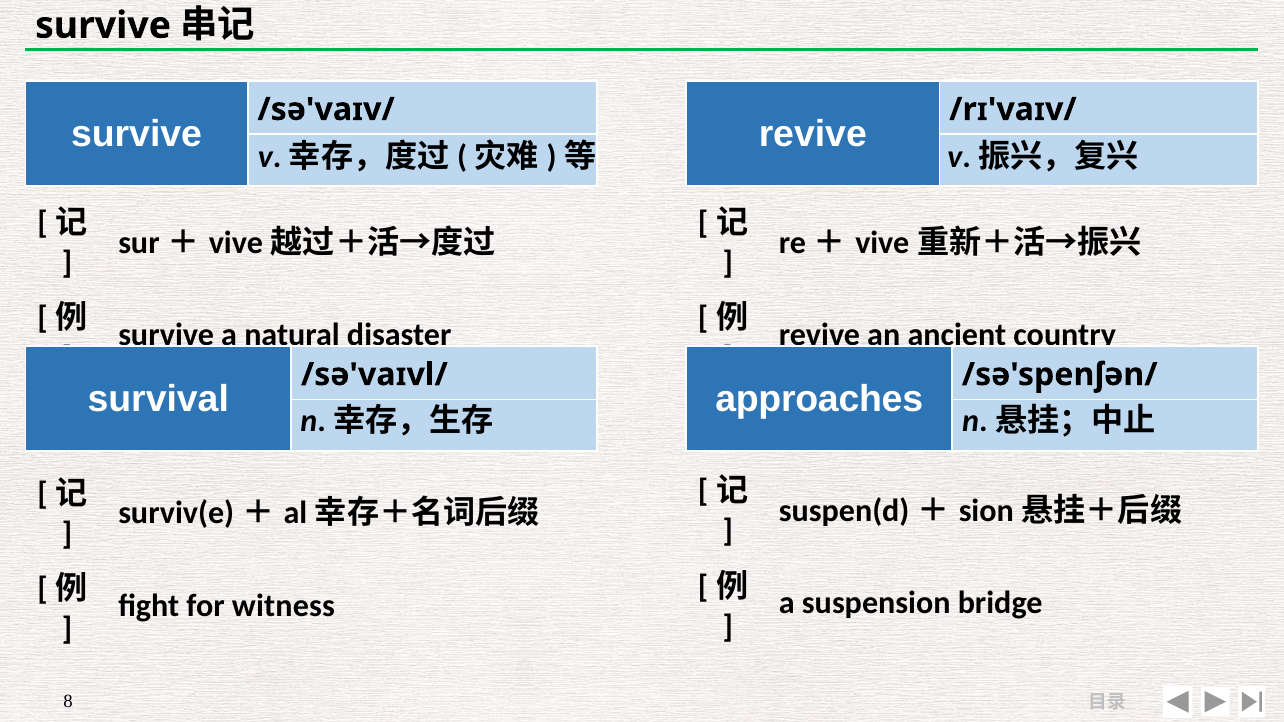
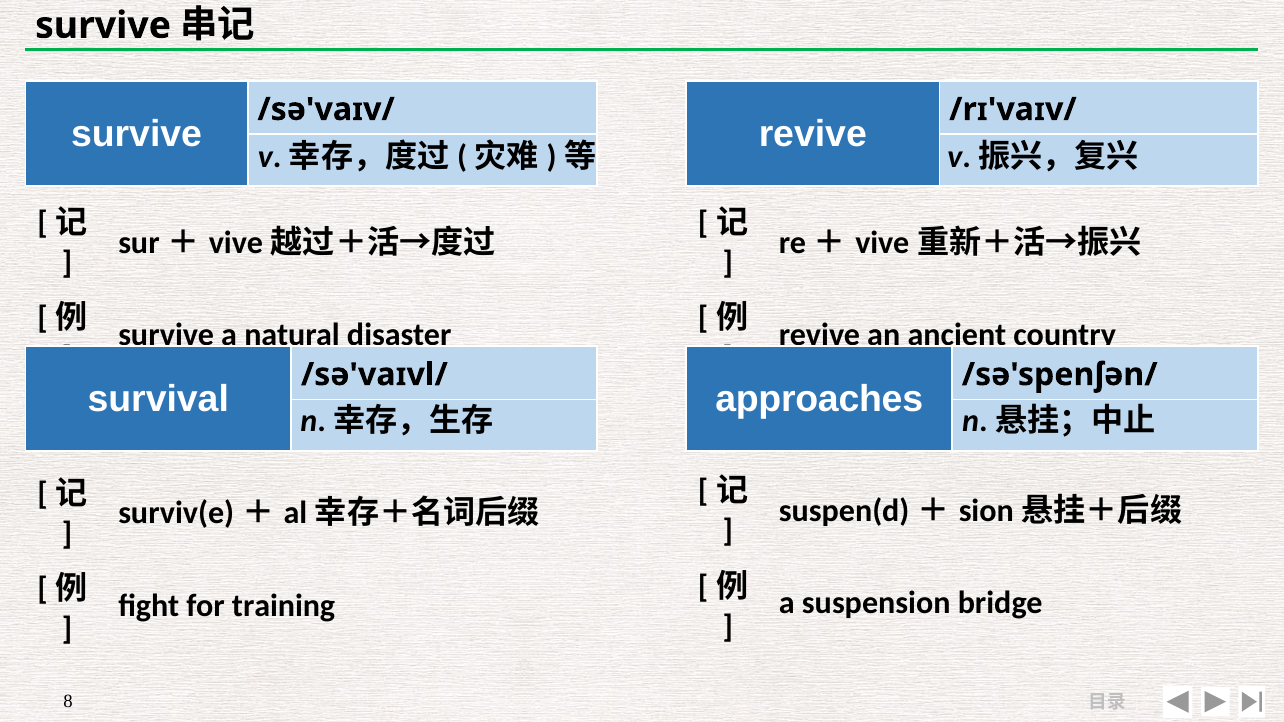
witness: witness -> training
